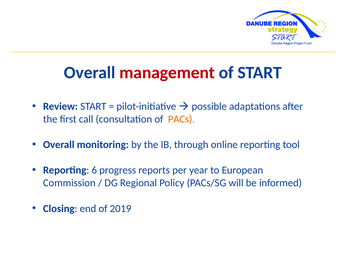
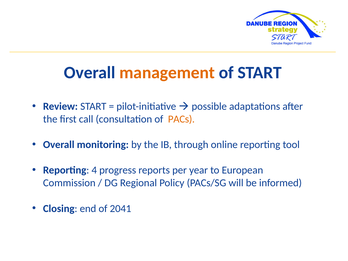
management colour: red -> orange
6: 6 -> 4
2019: 2019 -> 2041
